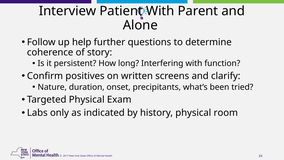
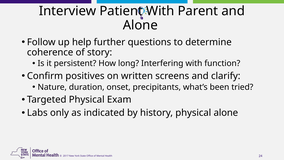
physical room: room -> alone
